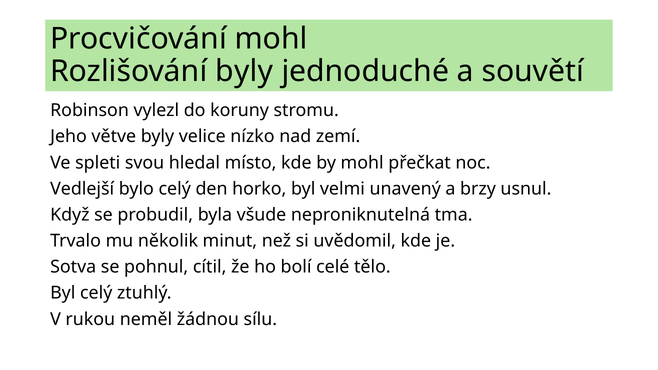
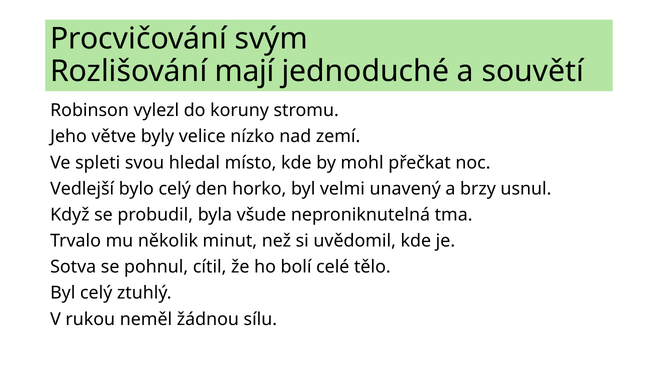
Procvičování mohl: mohl -> svým
Rozlišování byly: byly -> mají
